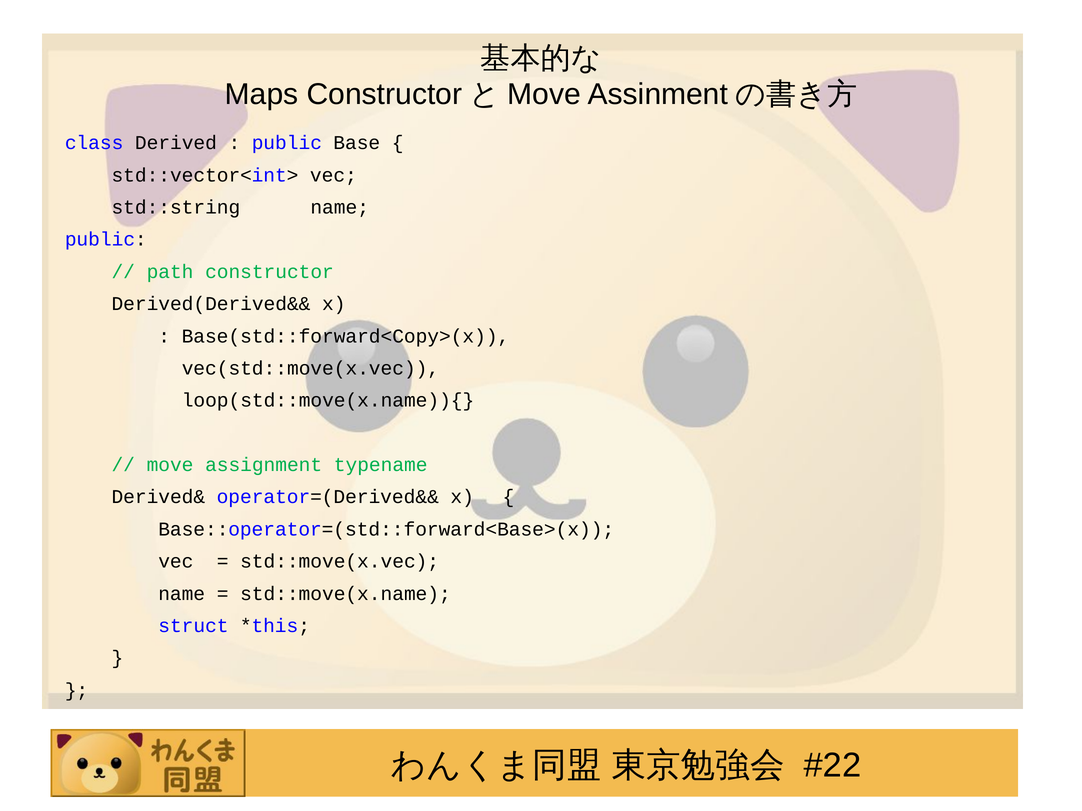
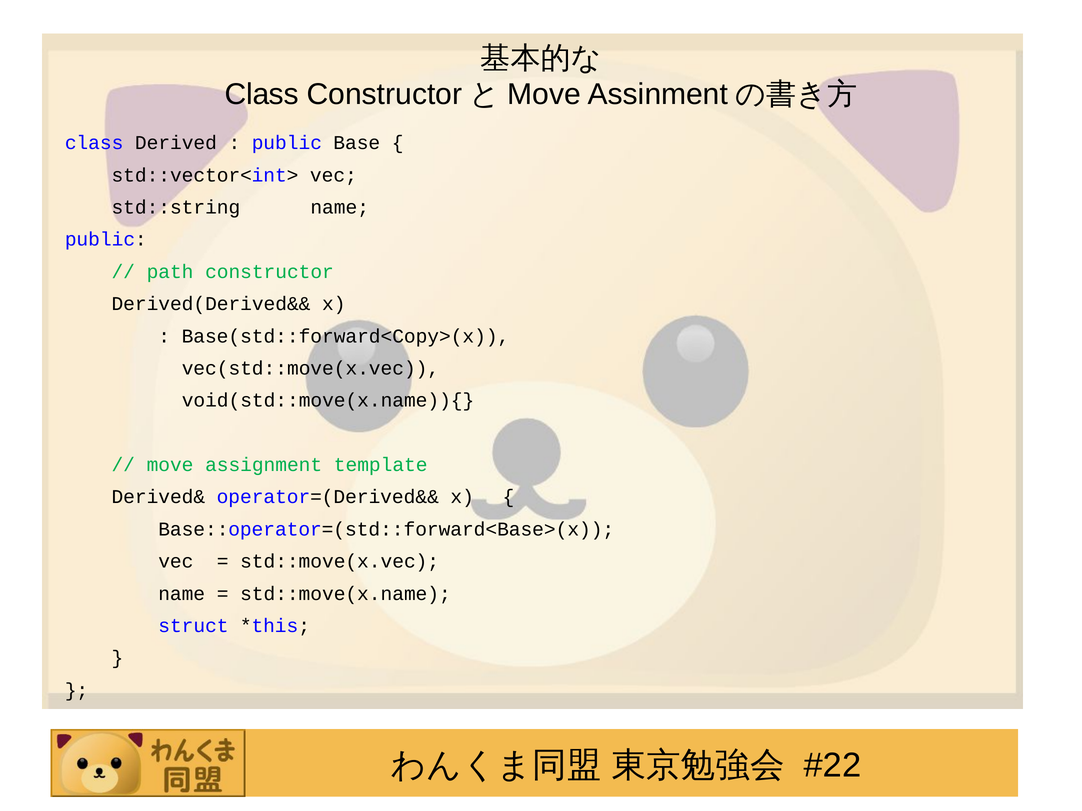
Maps at (262, 94): Maps -> Class
loop(std::move(x.name)){: loop(std::move(x.name)){ -> void(std::move(x.name)){
typename: typename -> template
